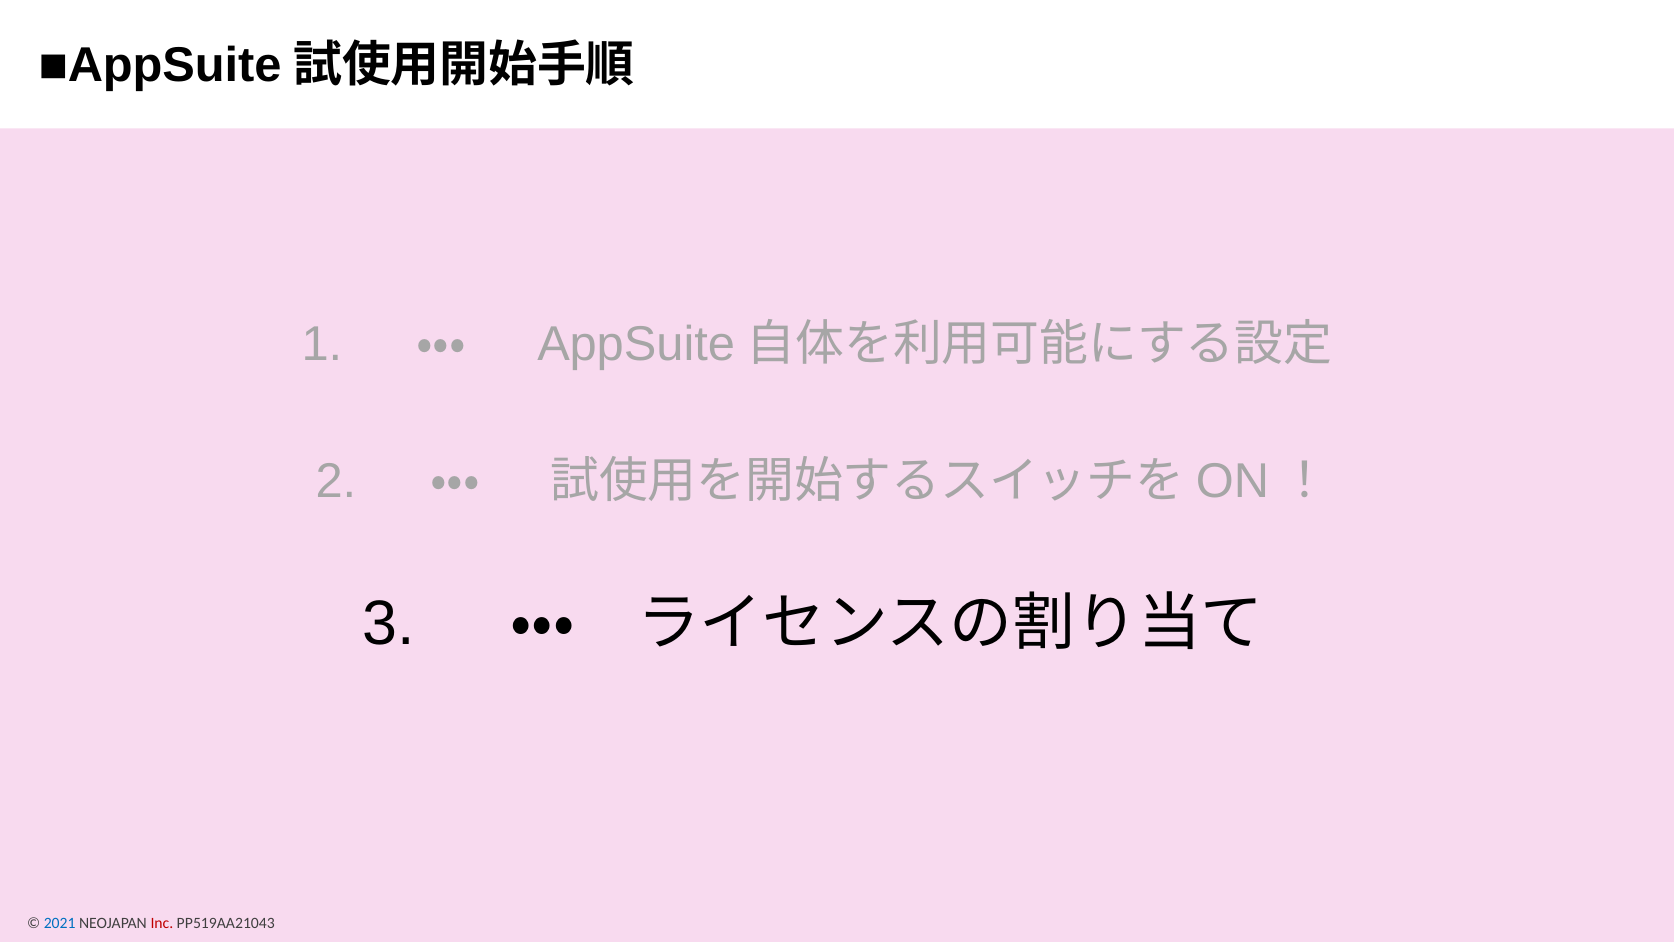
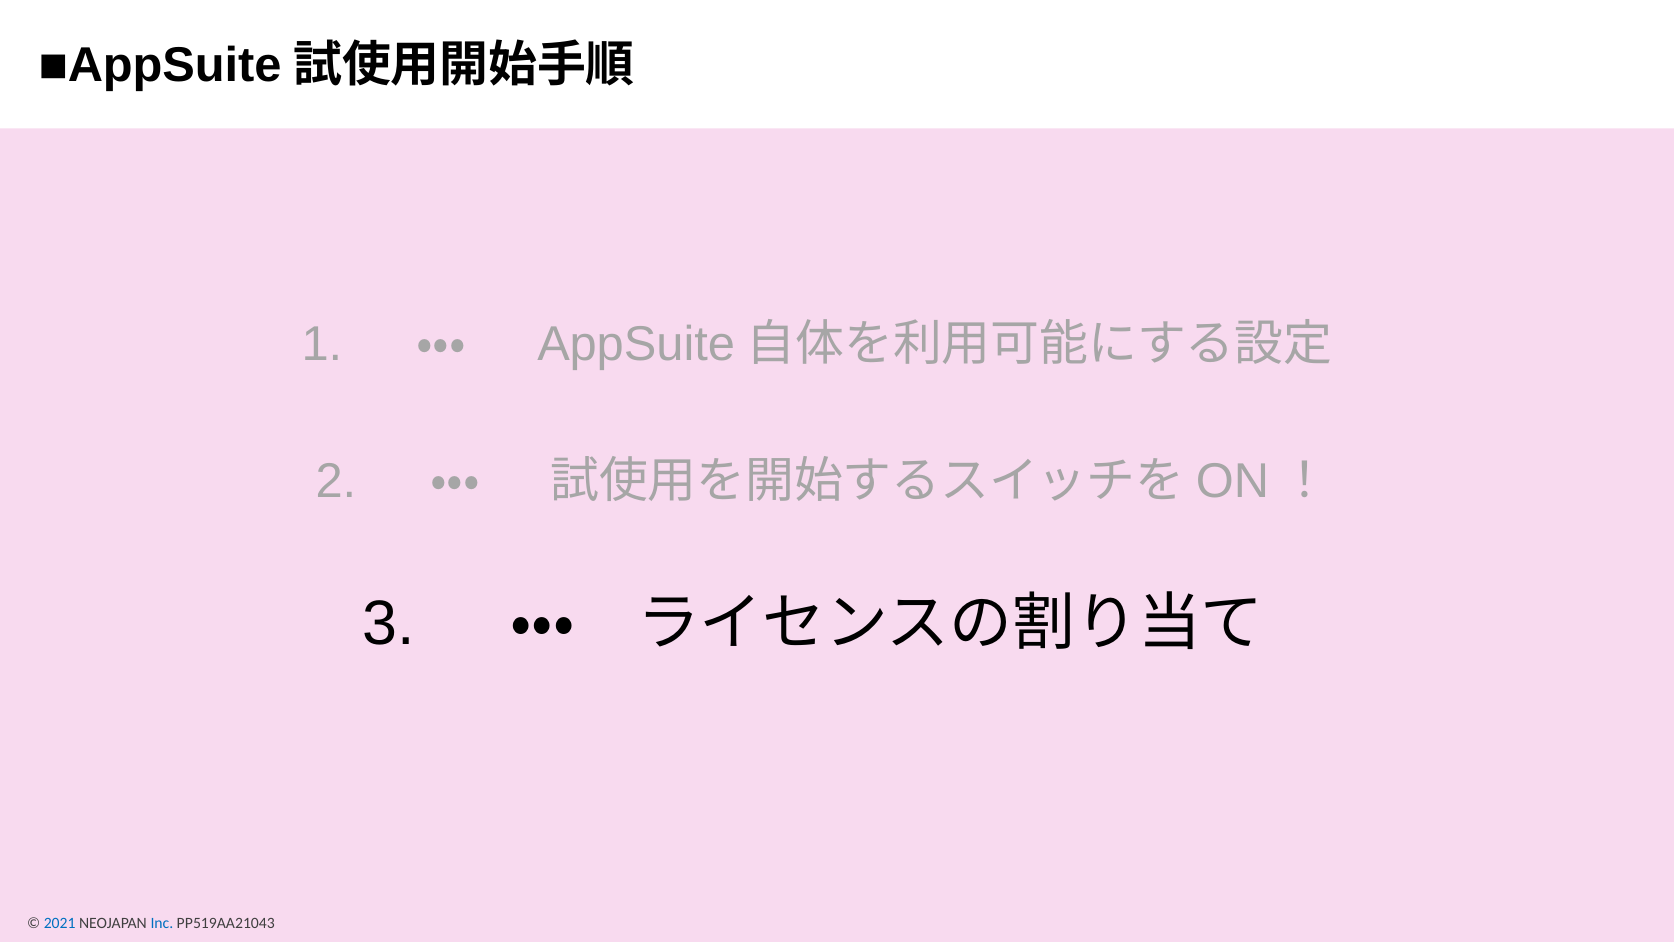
Inc colour: red -> blue
